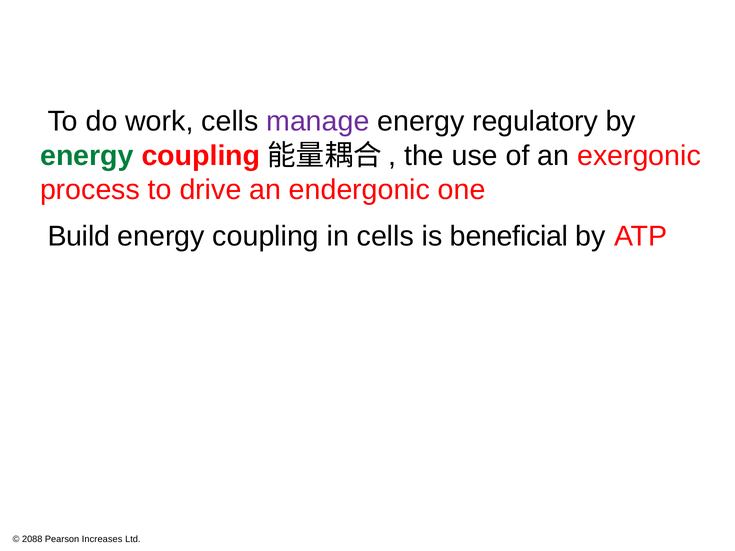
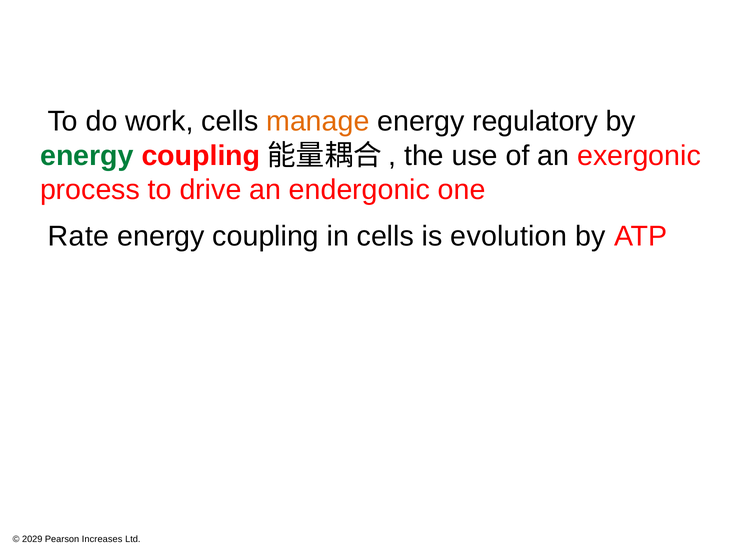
manage colour: purple -> orange
Build: Build -> Rate
beneficial: beneficial -> evolution
2088: 2088 -> 2029
